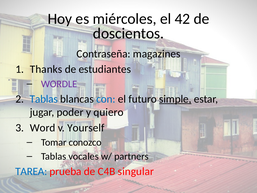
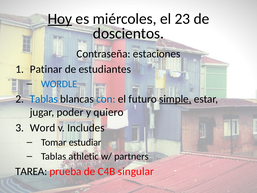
Hoy underline: none -> present
42: 42 -> 23
magazines: magazines -> estaciones
Thanks: Thanks -> Patinar
WORDLE colour: purple -> blue
Yourself: Yourself -> Includes
conozco: conozco -> estudiar
vocales: vocales -> athletic
TAREA colour: blue -> black
